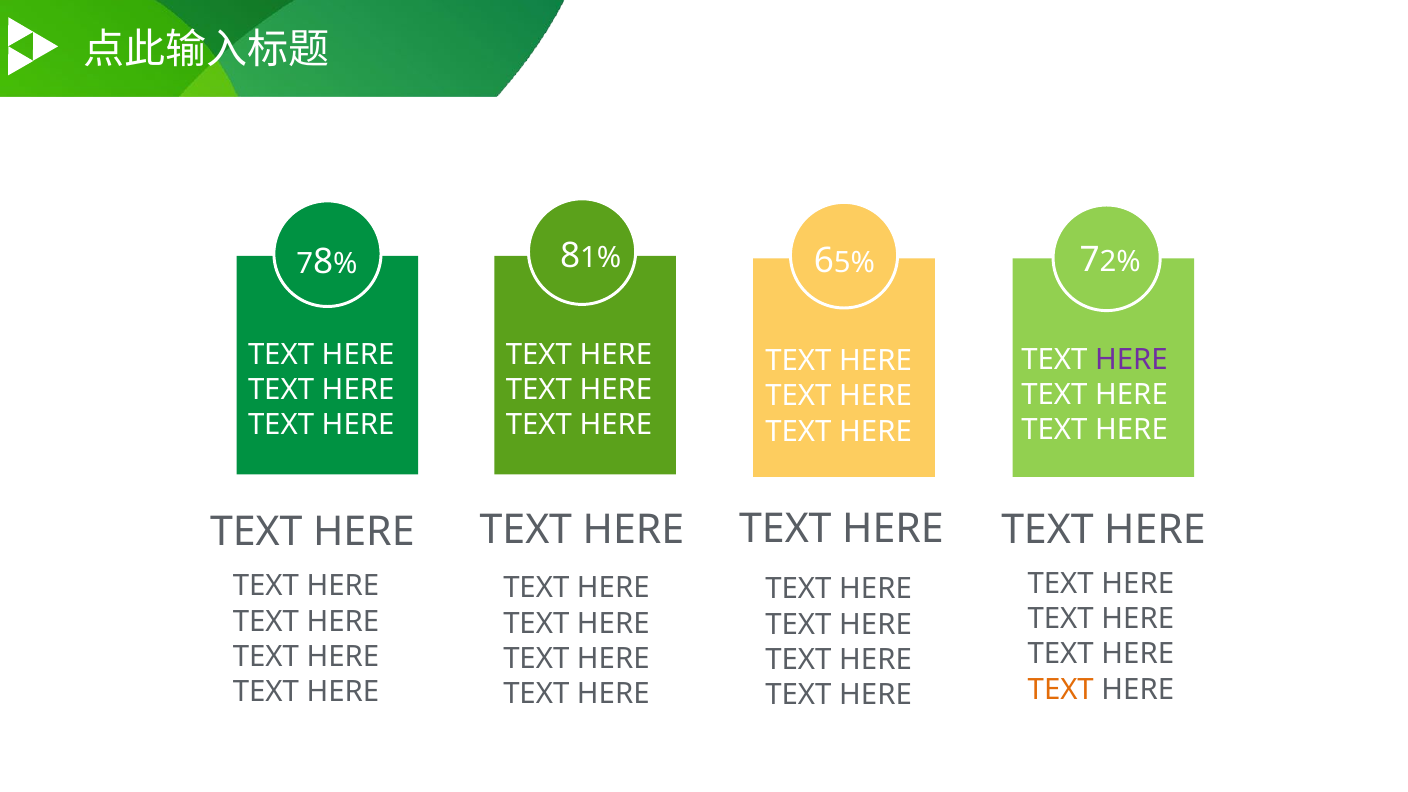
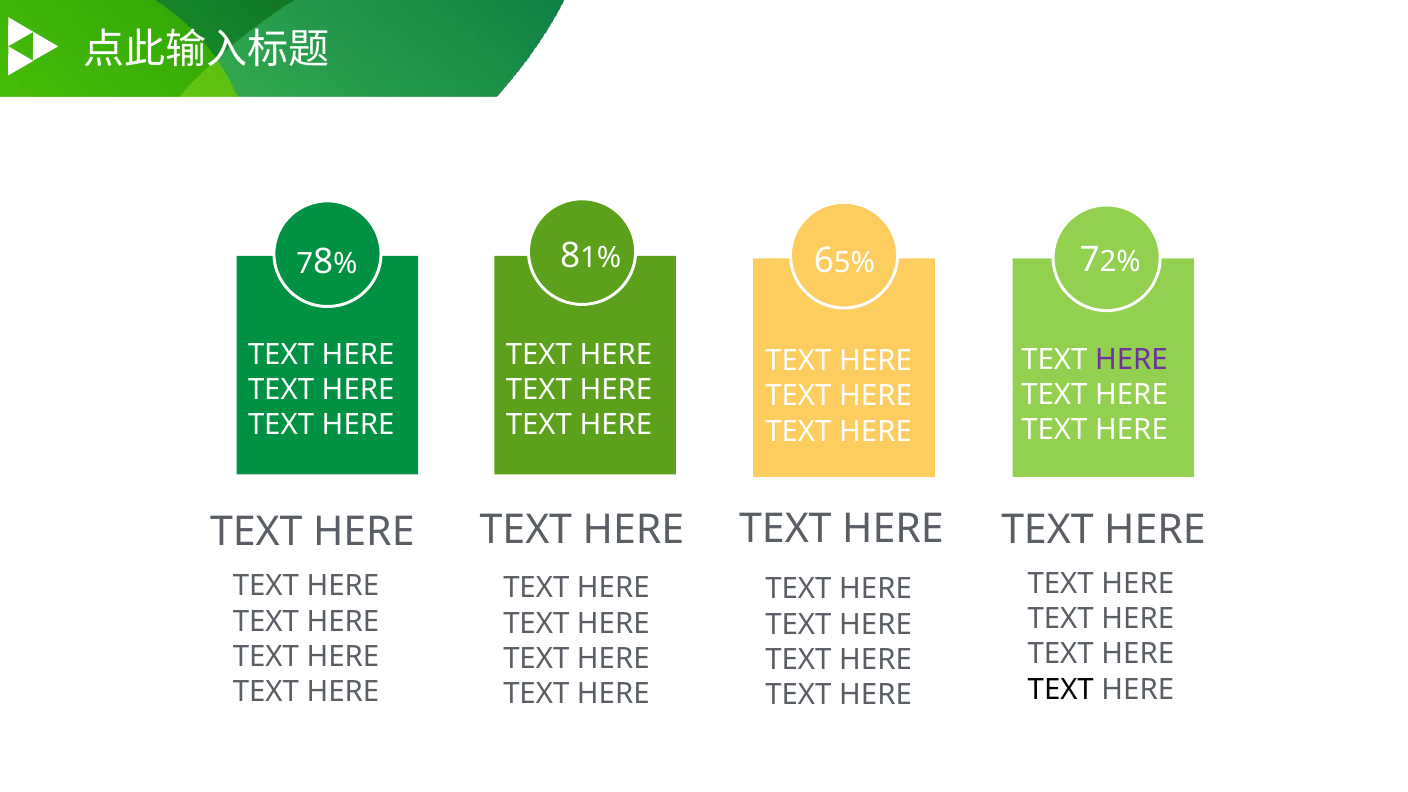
TEXT at (1061, 689) colour: orange -> black
